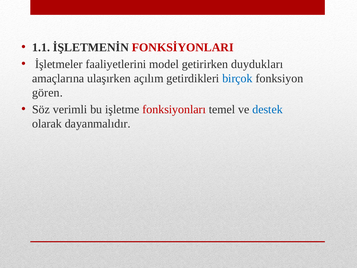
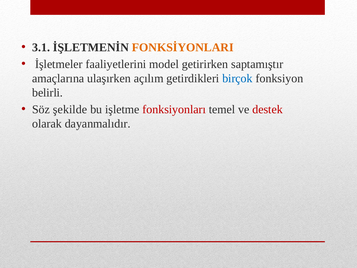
1.1: 1.1 -> 3.1
FONKSİYONLARI colour: red -> orange
duydukları: duydukları -> saptamıştır
gören: gören -> belirli
verimli: verimli -> şekilde
destek colour: blue -> red
